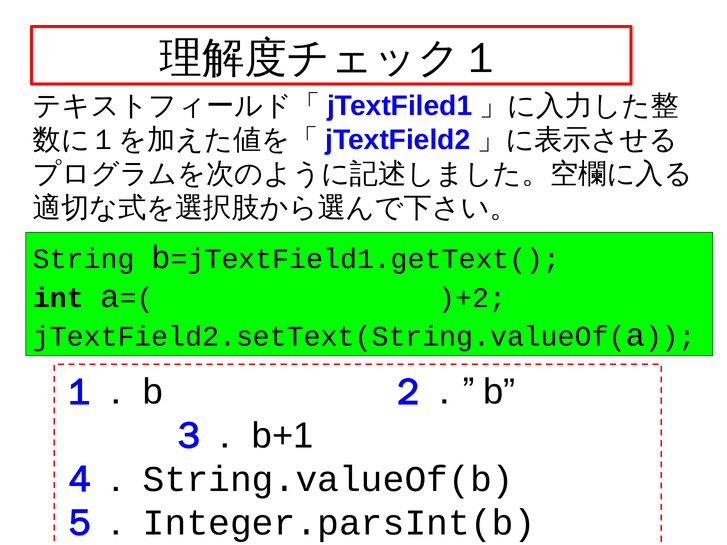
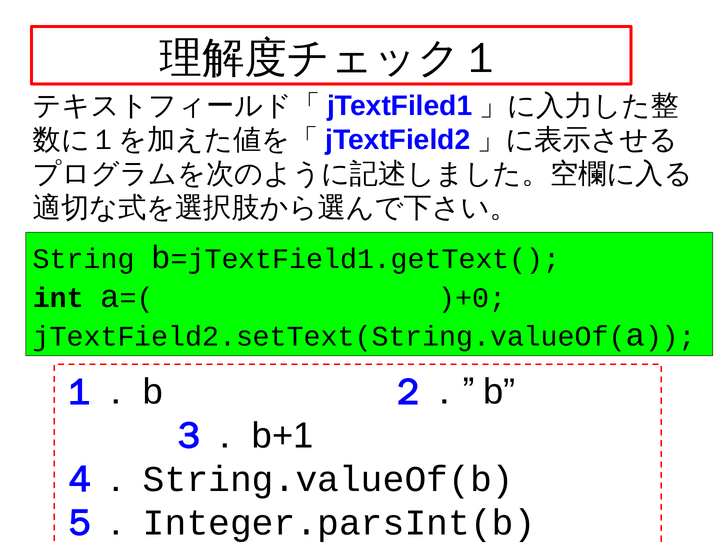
)+2: )+2 -> )+0
